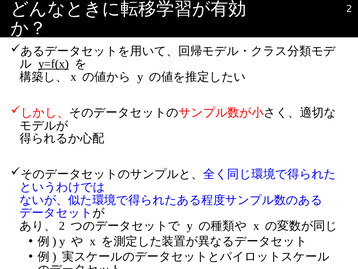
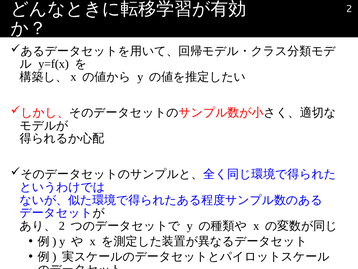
y=f(x underline: present -> none
